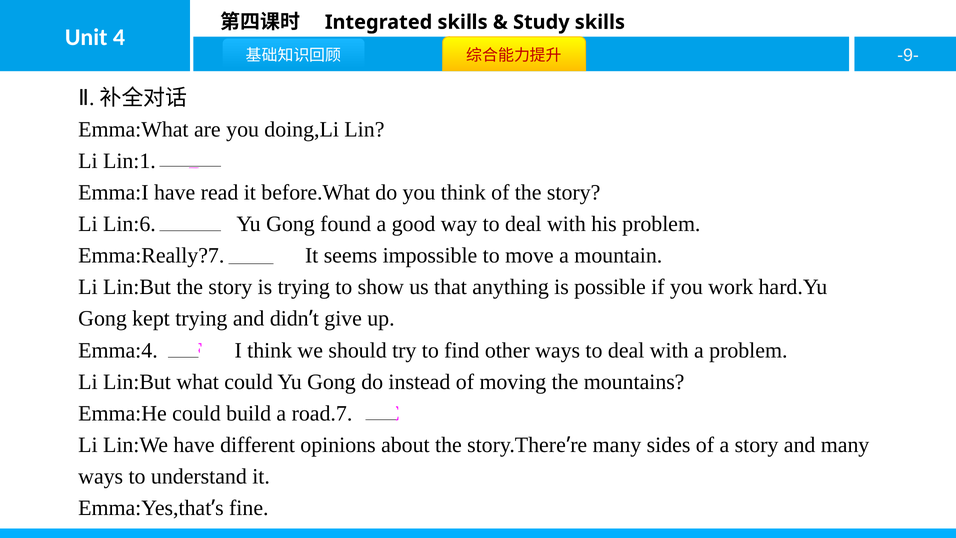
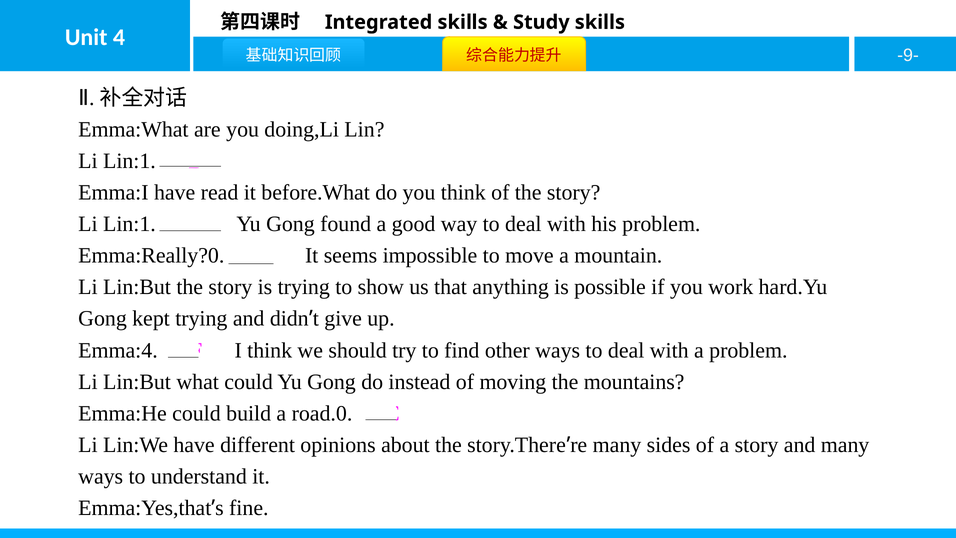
Lin:6 at (129, 224): Lin:6 -> Lin:1
Emma:Really?7: Emma:Really?7 -> Emma:Really?0
road.7: road.7 -> road.0
